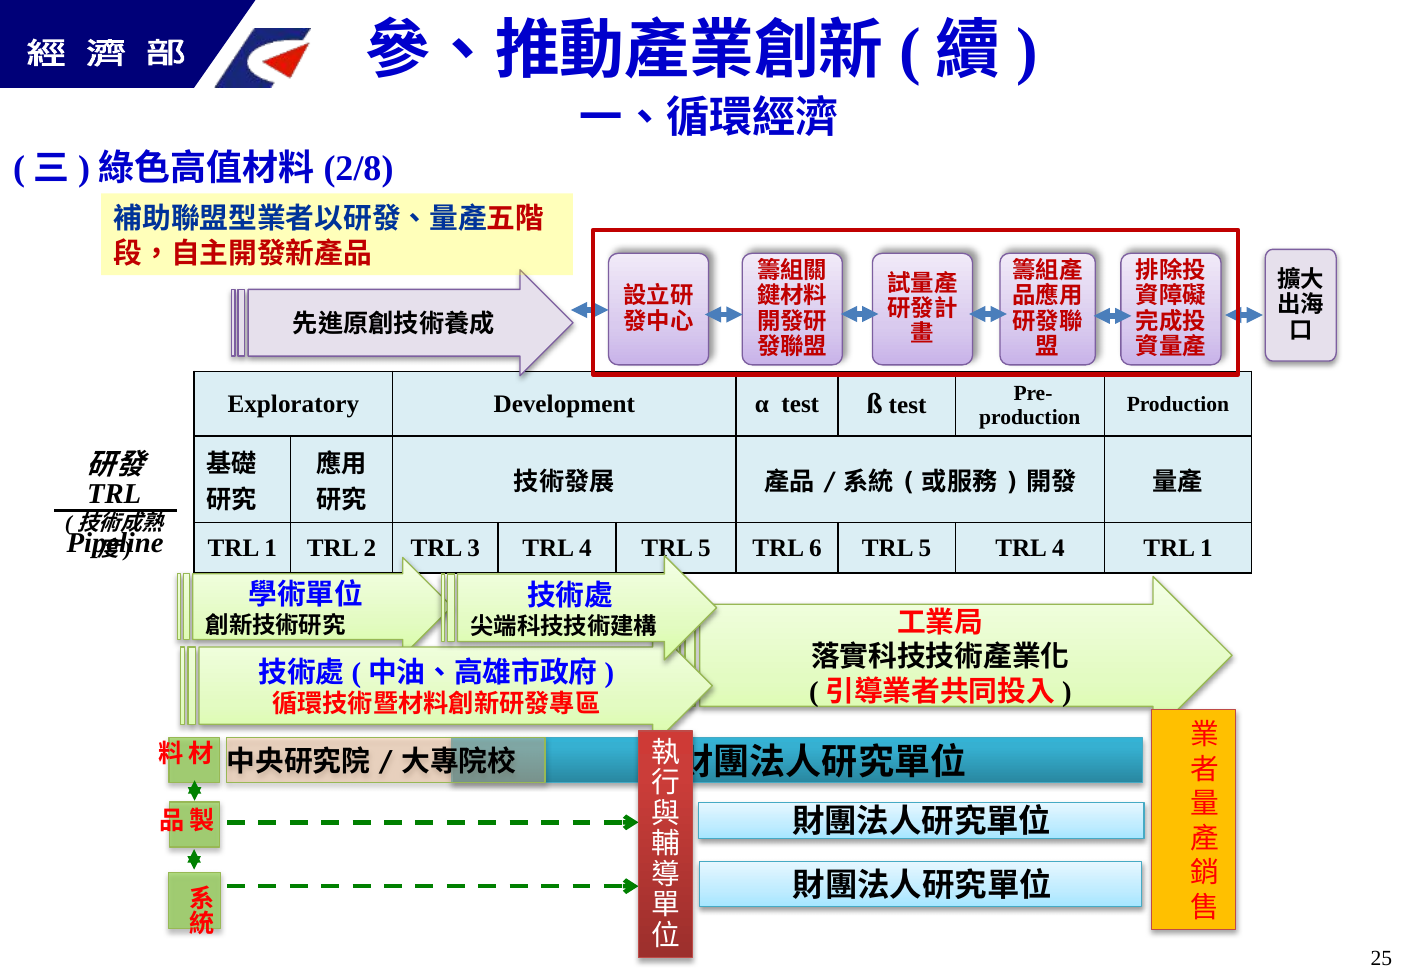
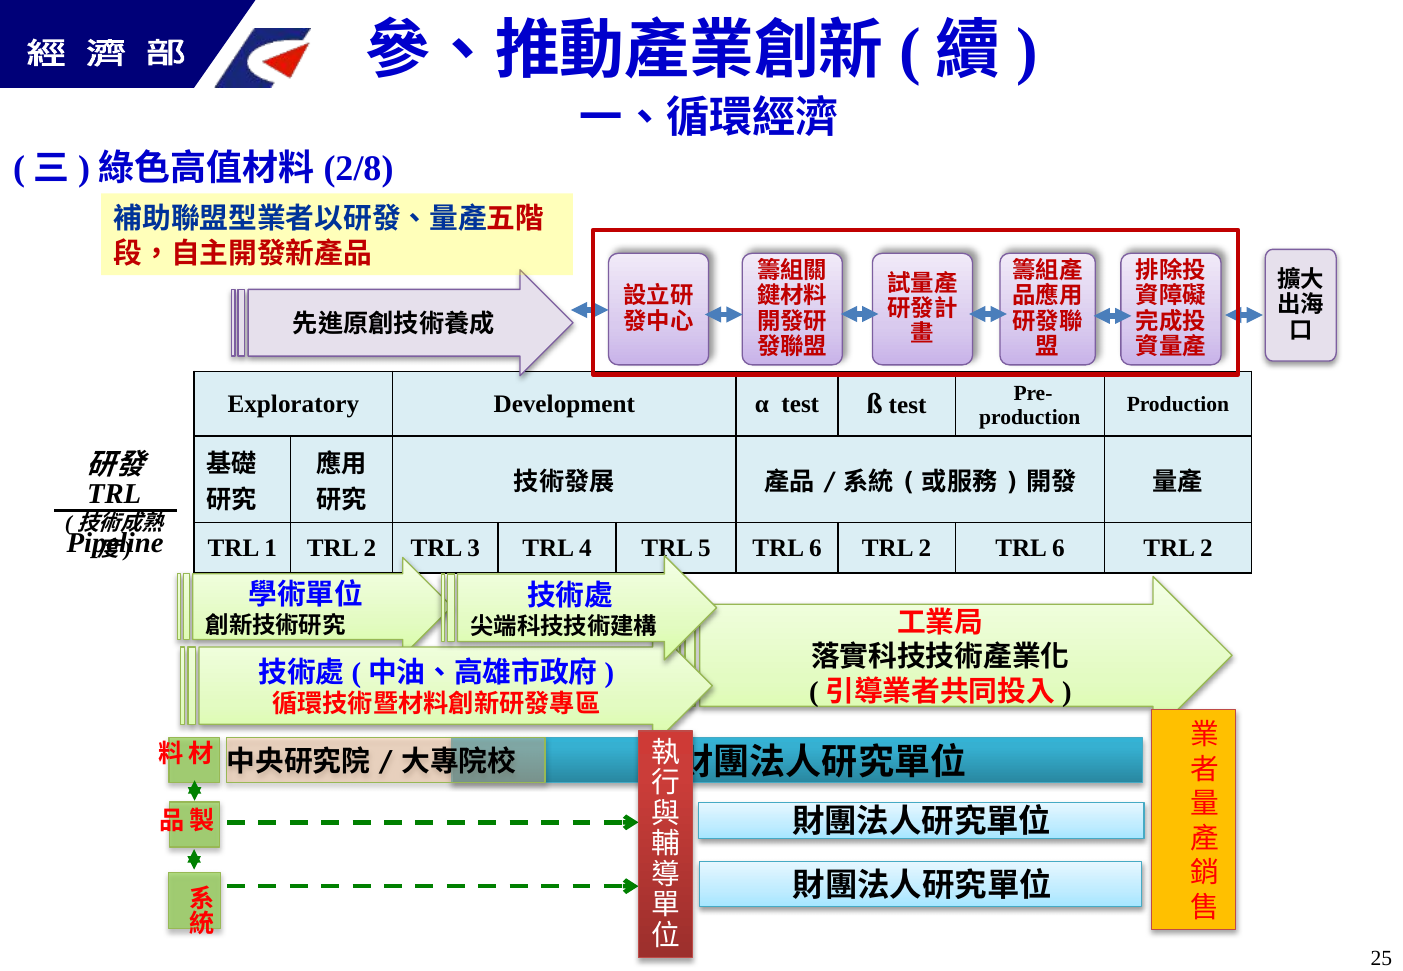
5 at (925, 548): 5 -> 2
4 at (1058, 548): 4 -> 6
1 at (1206, 548): 1 -> 2
